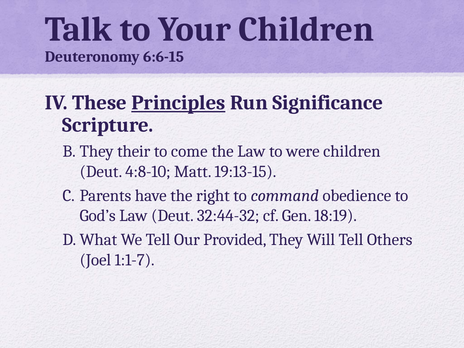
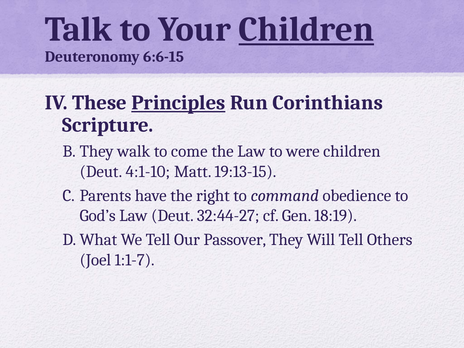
Children at (306, 29) underline: none -> present
Significance: Significance -> Corinthians
their: their -> walk
4:8-10: 4:8-10 -> 4:1-10
32:44-32: 32:44-32 -> 32:44-27
Provided: Provided -> Passover
